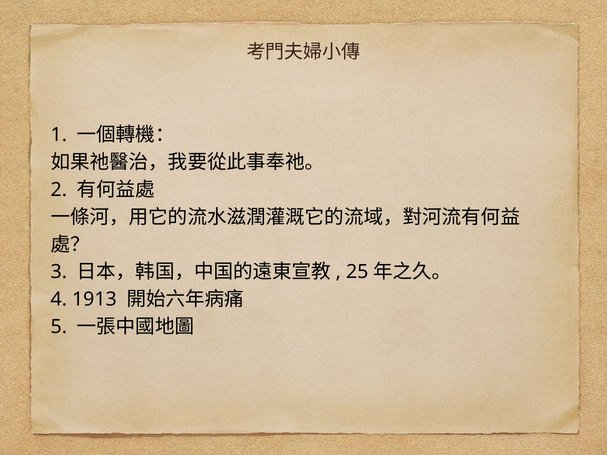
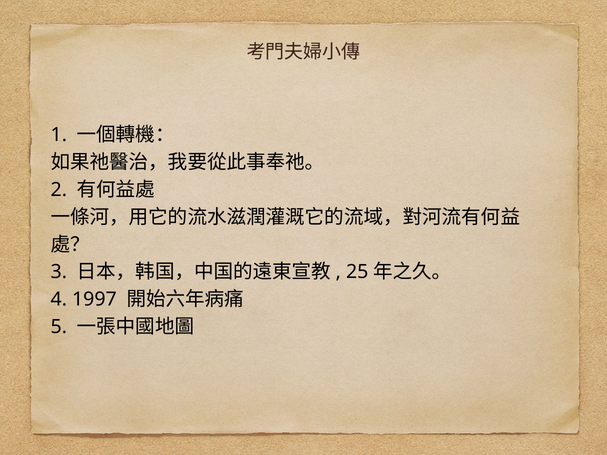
1913: 1913 -> 1997
